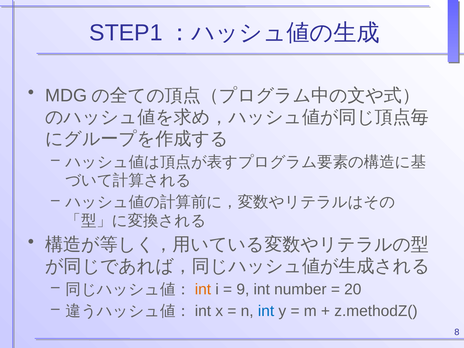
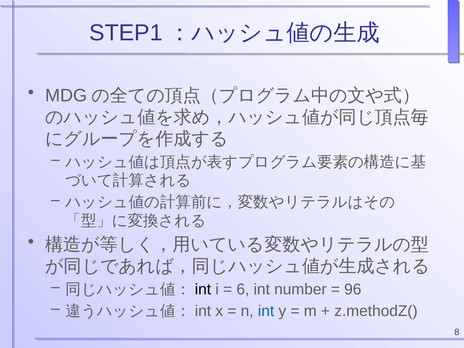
int at (203, 289) colour: orange -> black
9: 9 -> 6
20: 20 -> 96
